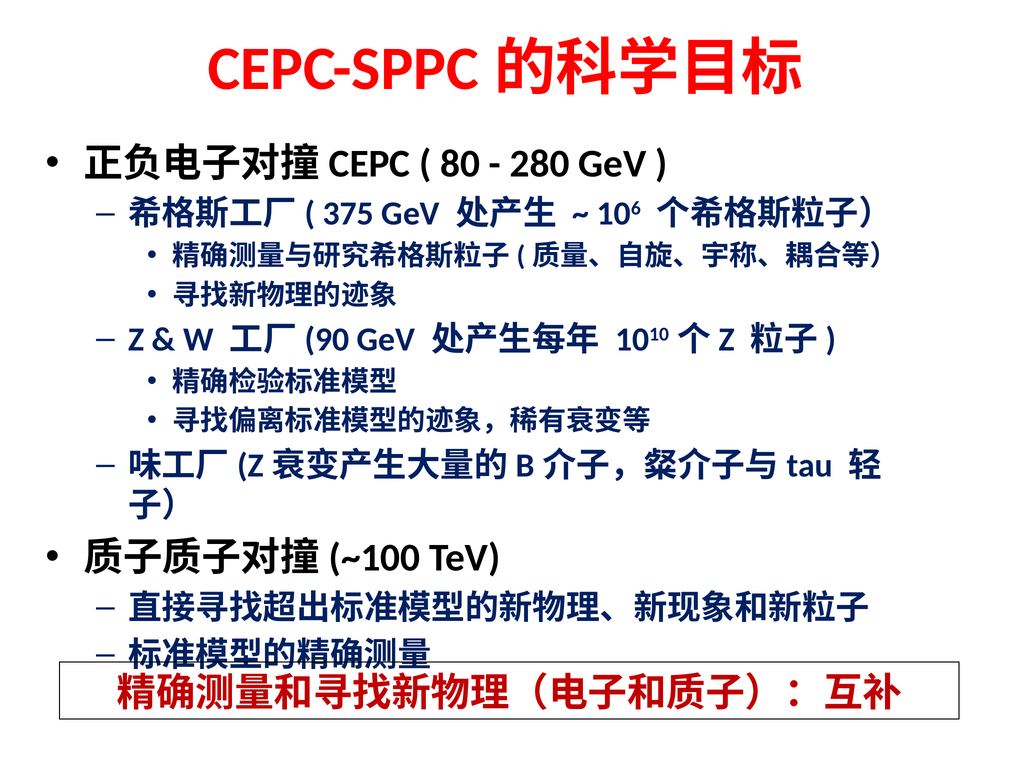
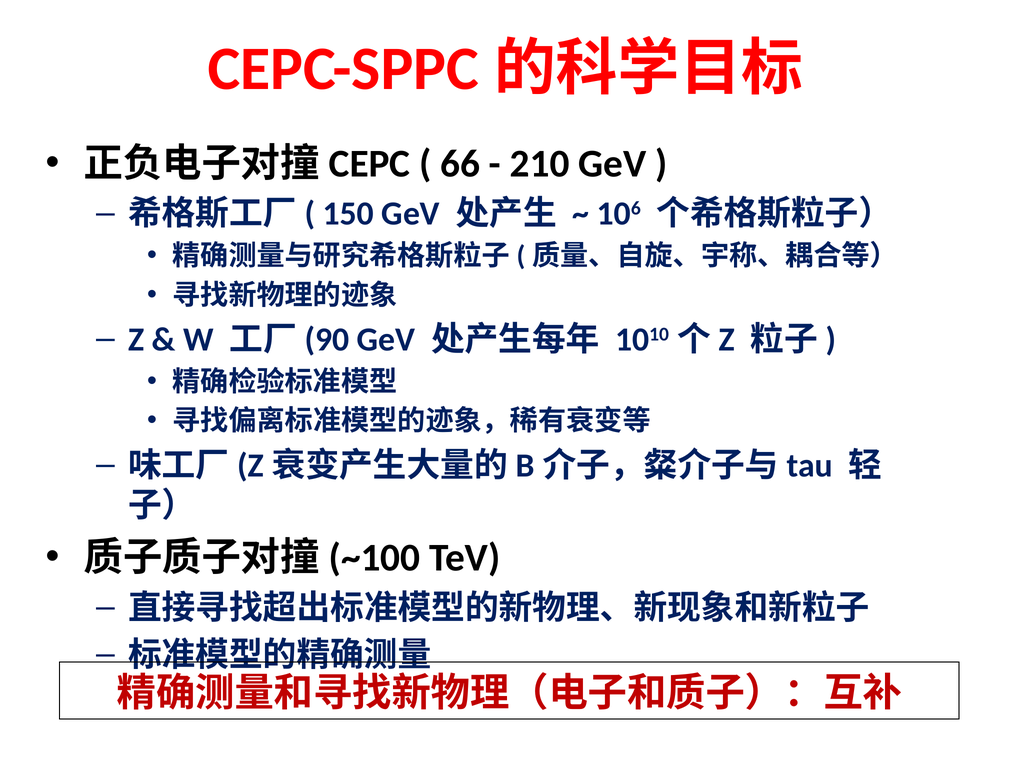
80: 80 -> 66
280: 280 -> 210
375: 375 -> 150
